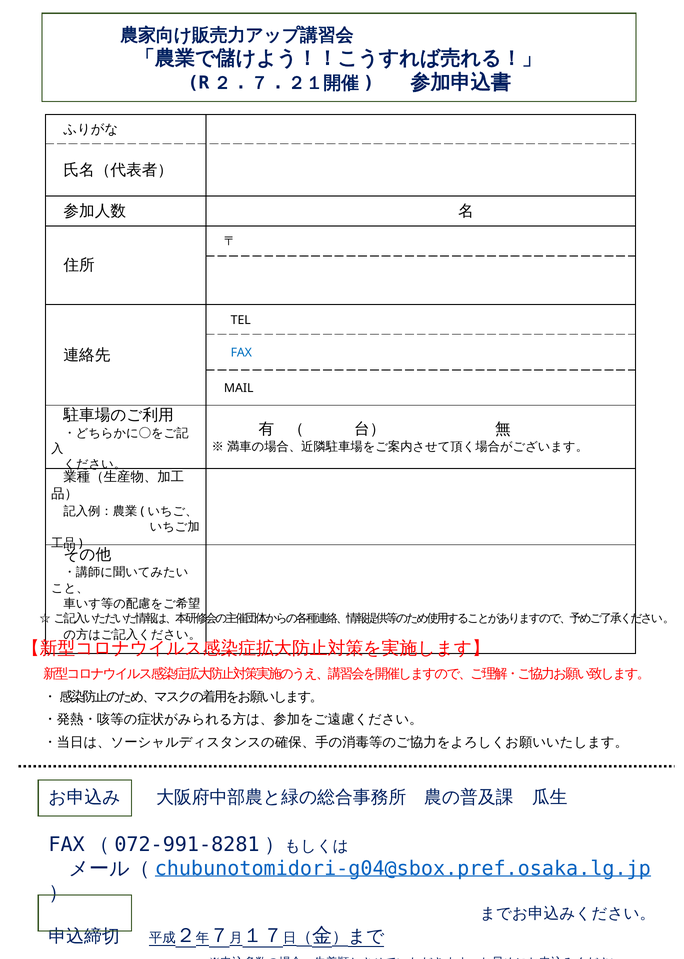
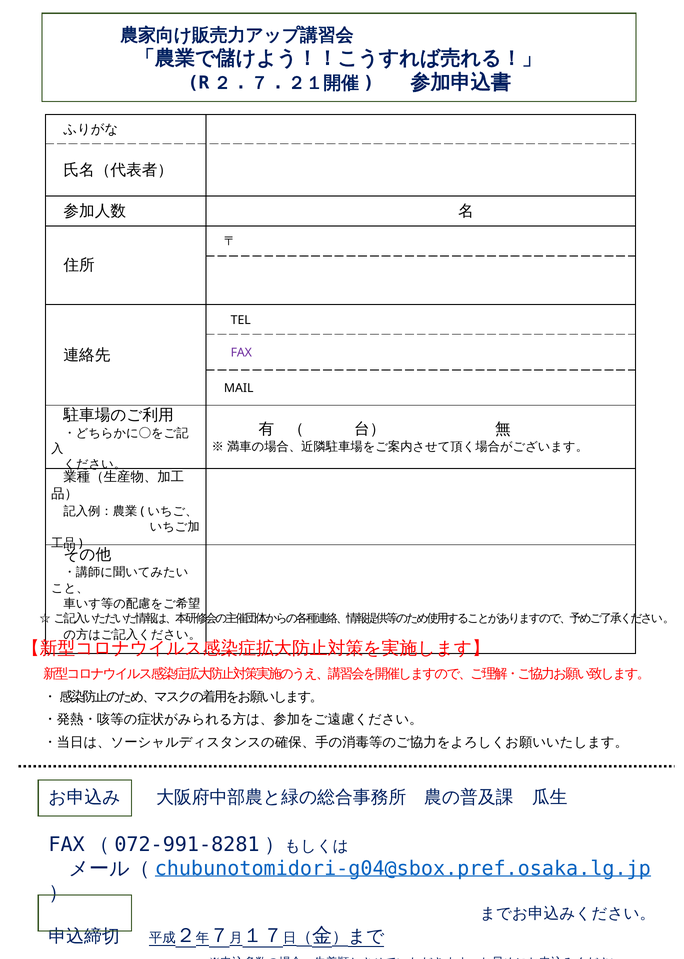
FAX colour: blue -> purple
